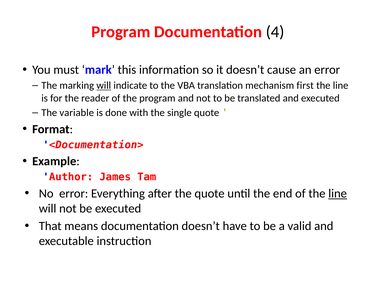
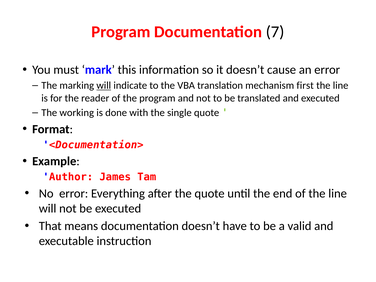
4: 4 -> 7
variable: variable -> working
line at (338, 193) underline: present -> none
